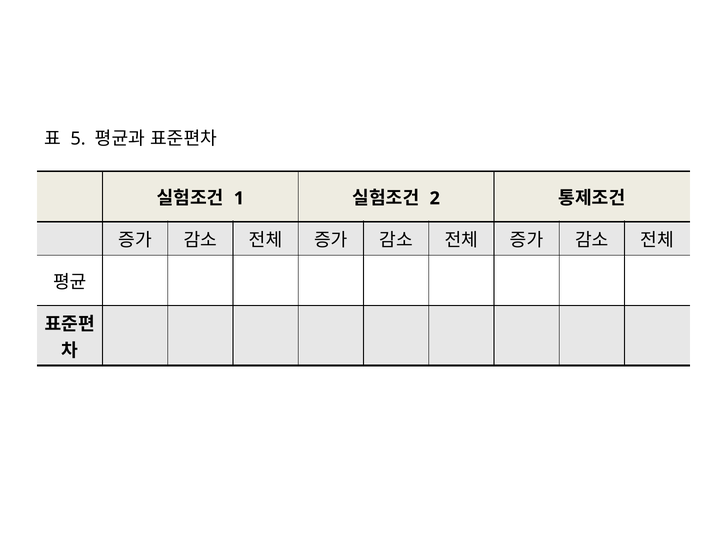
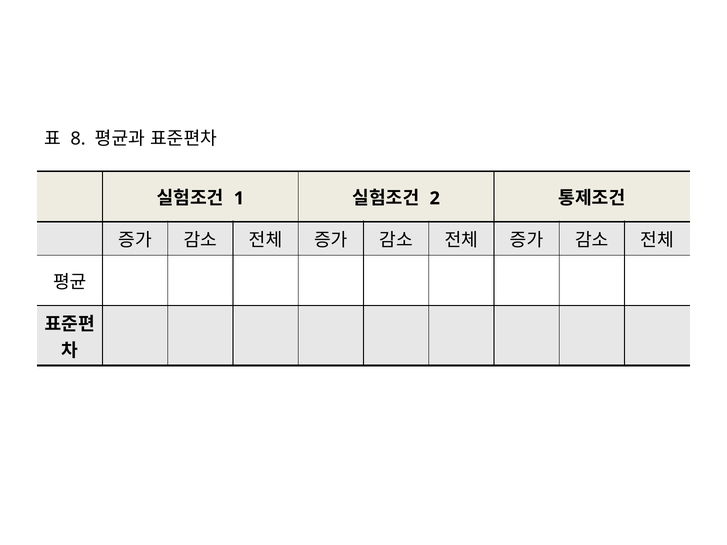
5: 5 -> 8
